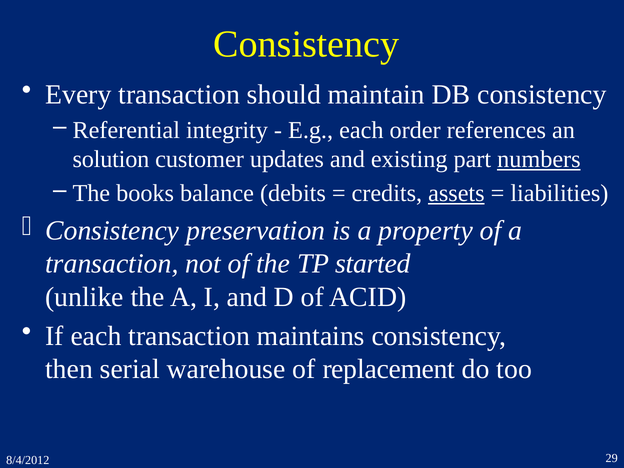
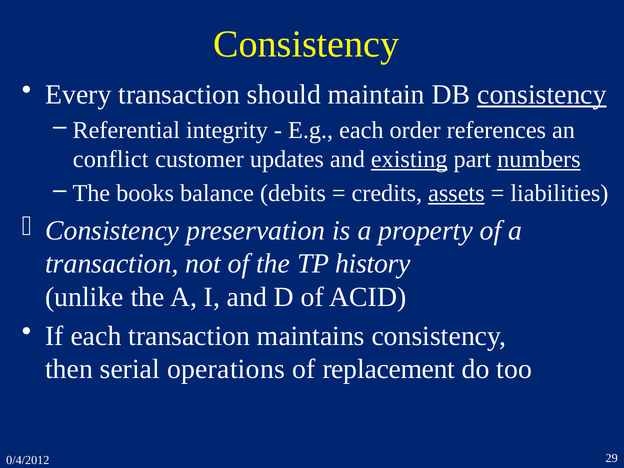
consistency at (542, 94) underline: none -> present
solution: solution -> conflict
existing underline: none -> present
started: started -> history
warehouse: warehouse -> operations
8/4/2012: 8/4/2012 -> 0/4/2012
